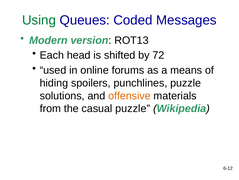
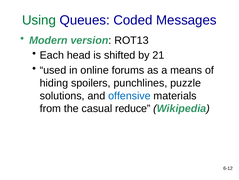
72: 72 -> 21
offensive colour: orange -> blue
casual puzzle: puzzle -> reduce
